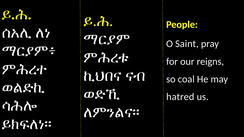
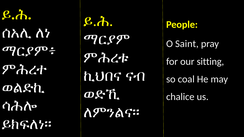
reigns: reigns -> sitting
hatred: hatred -> chalice
